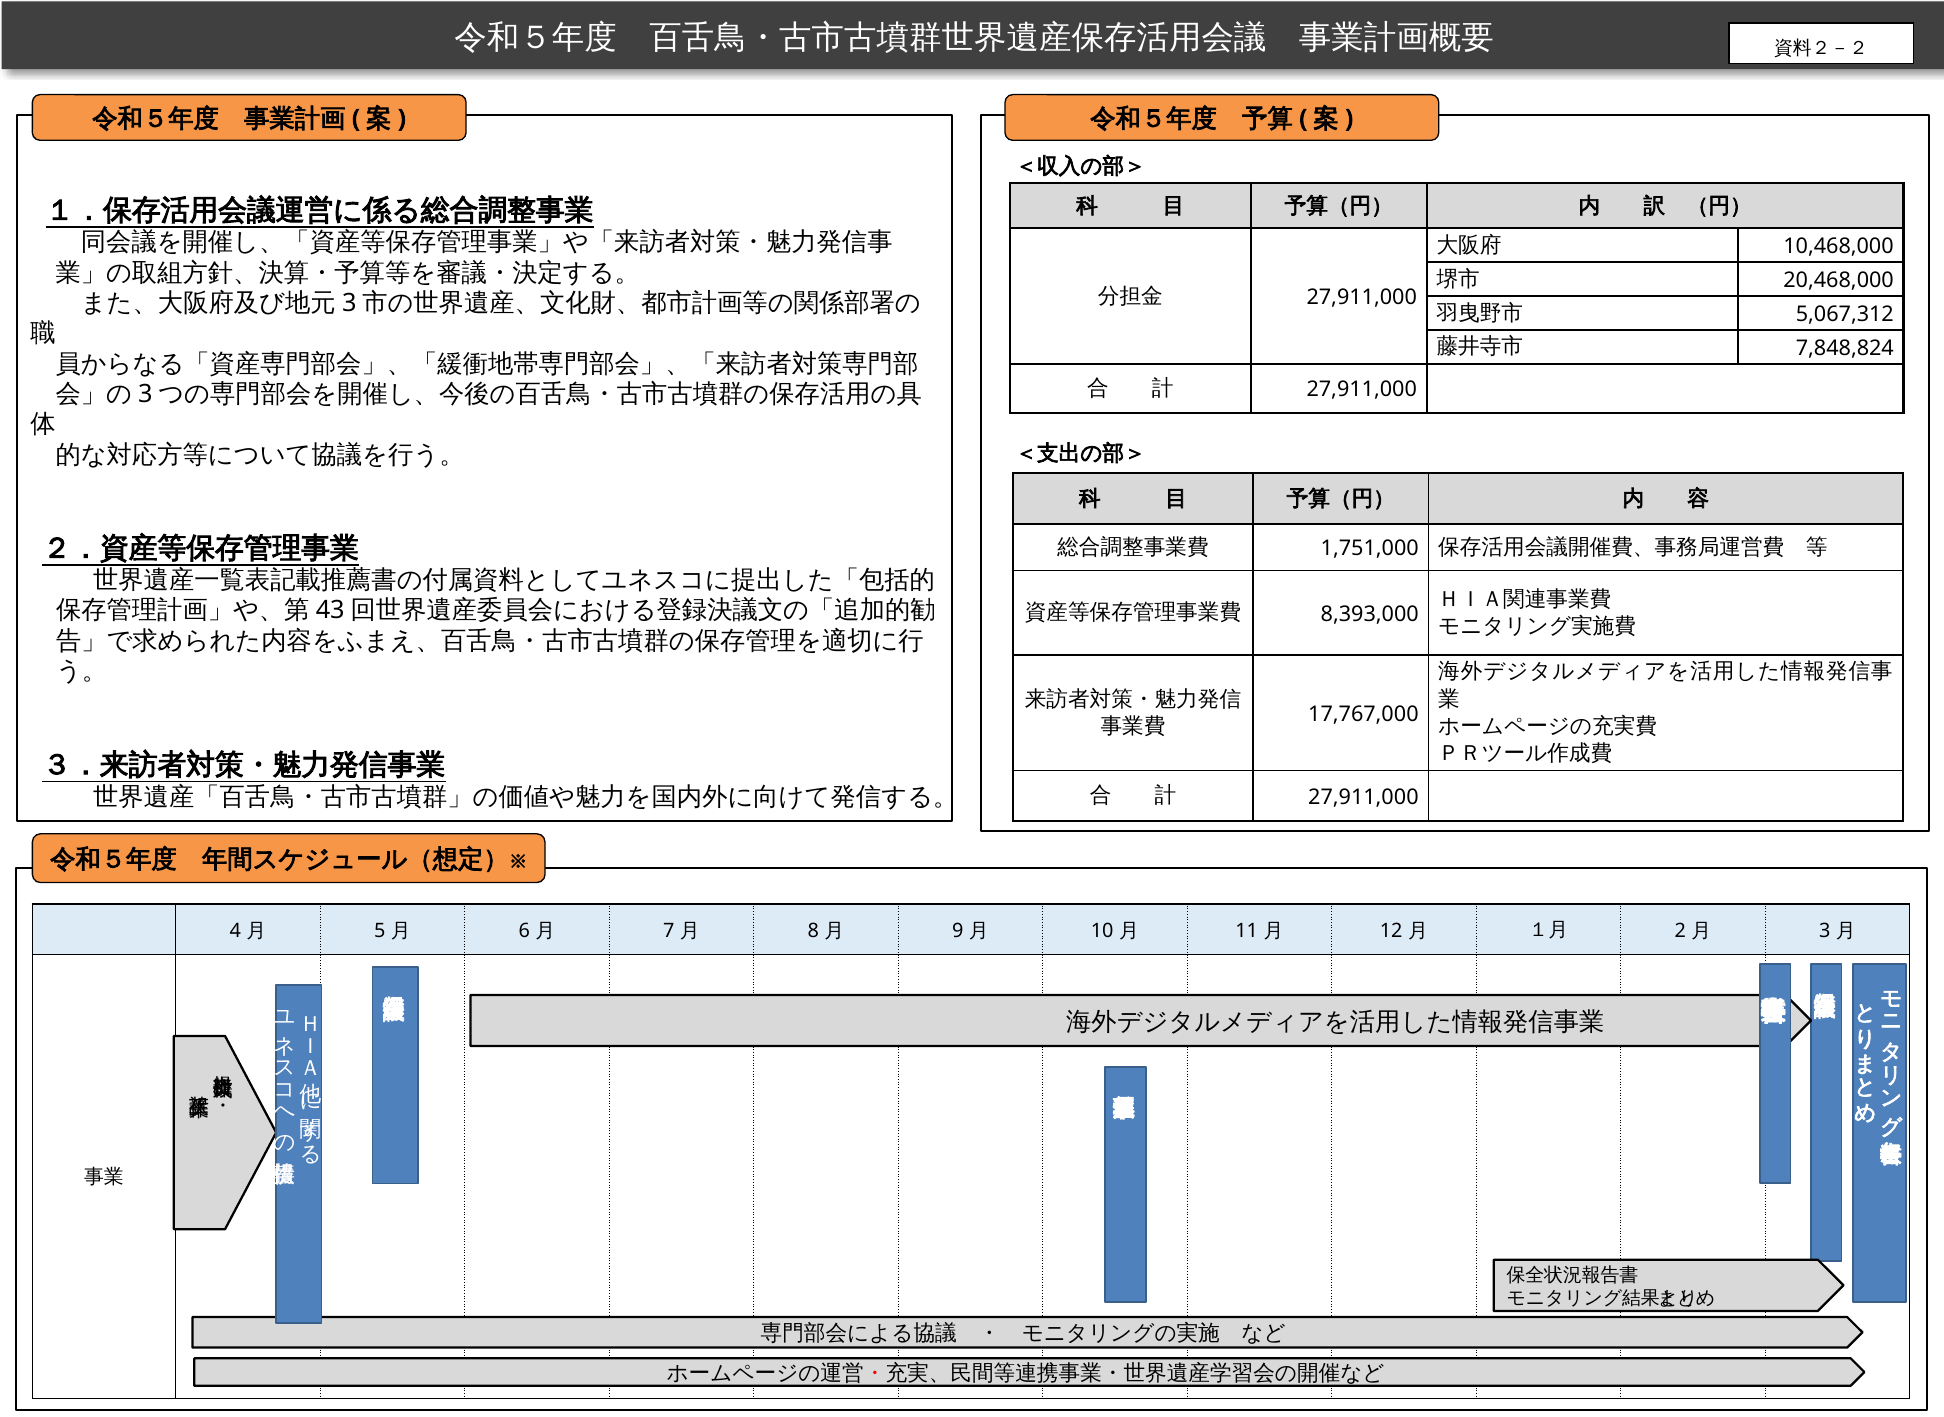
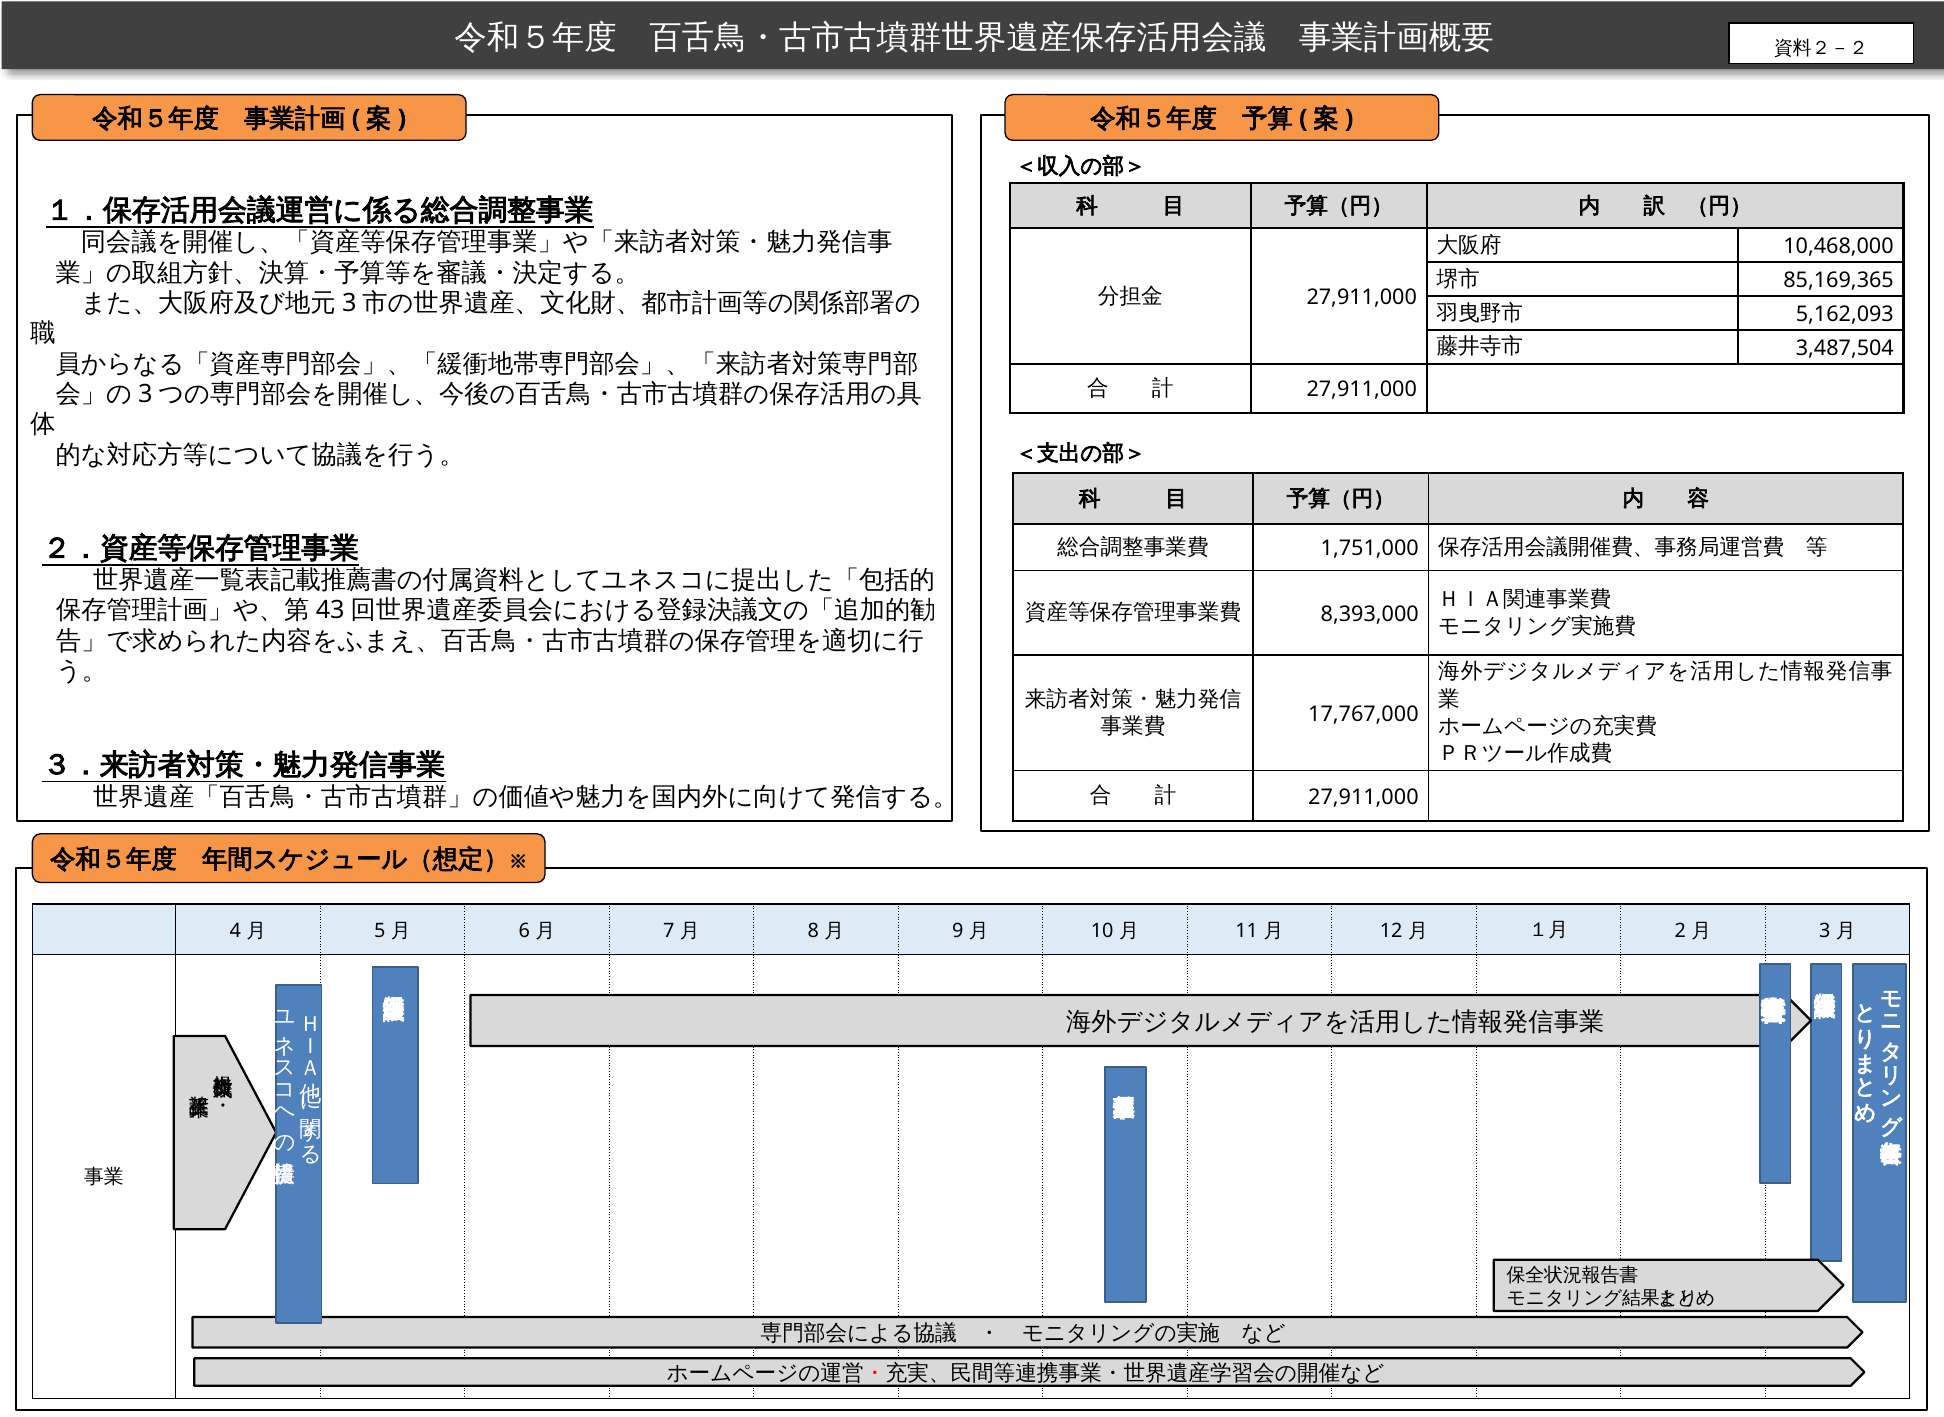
20,468,000: 20,468,000 -> 85,169,365
5,067,312: 5,067,312 -> 5,162,093
7,848,824: 7,848,824 -> 3,487,504
